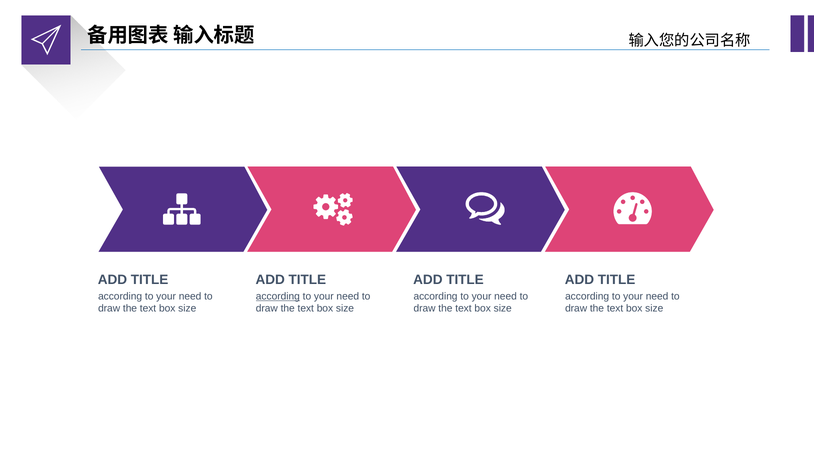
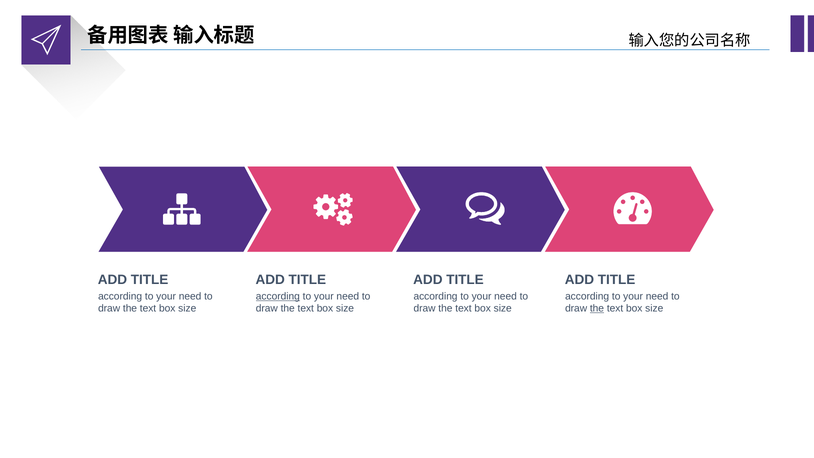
the at (597, 308) underline: none -> present
